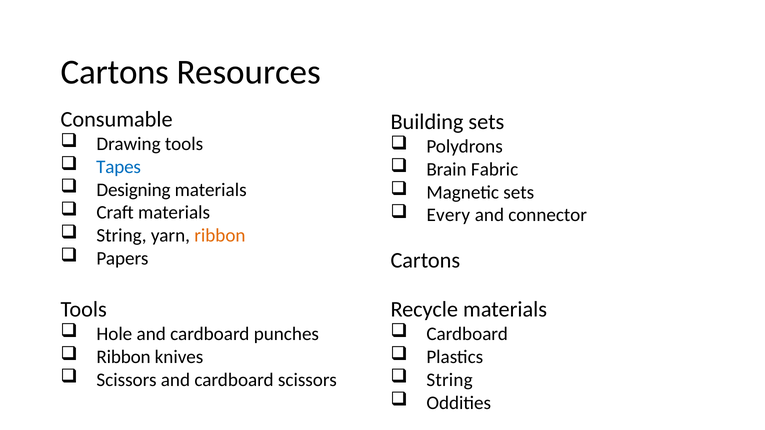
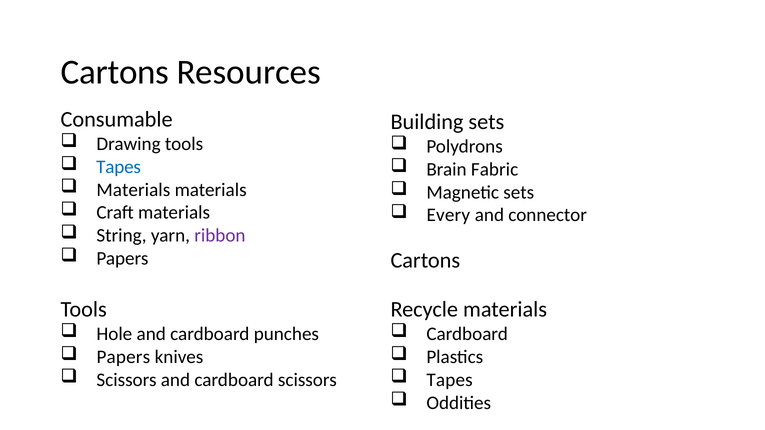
Designing at (133, 190): Designing -> Materials
ribbon at (220, 236) colour: orange -> purple
Ribbon at (124, 357): Ribbon -> Papers
String at (450, 380): String -> Tapes
